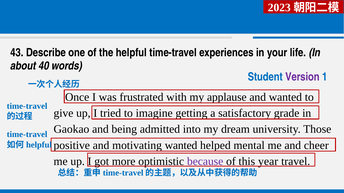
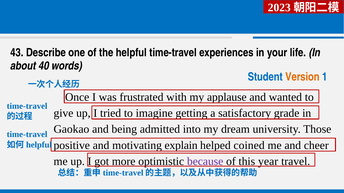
Version colour: purple -> orange
motivating wanted: wanted -> explain
mental: mental -> coined
